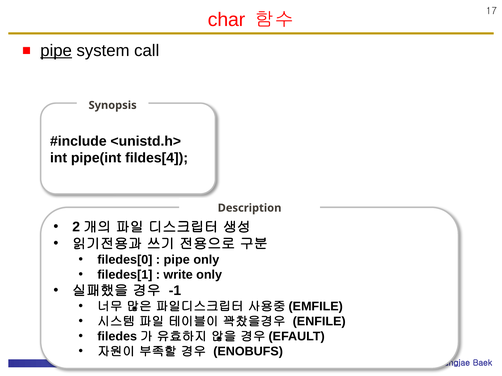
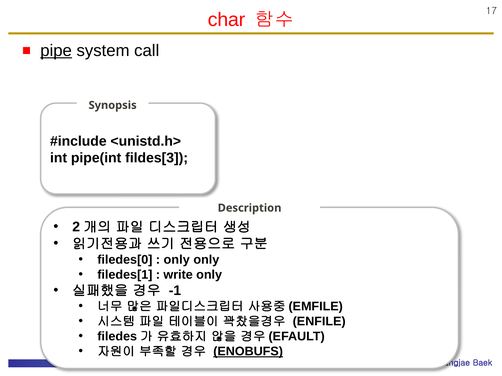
fildes[4: fildes[4 -> fildes[3
pipe at (177, 260): pipe -> only
ENOBUFS underline: none -> present
